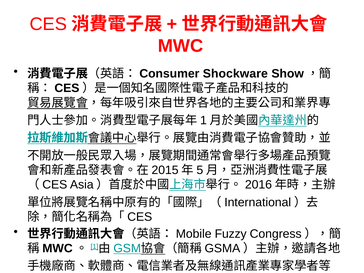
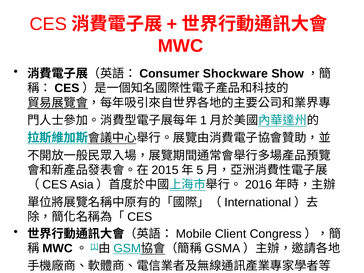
Fuzzy: Fuzzy -> Client
